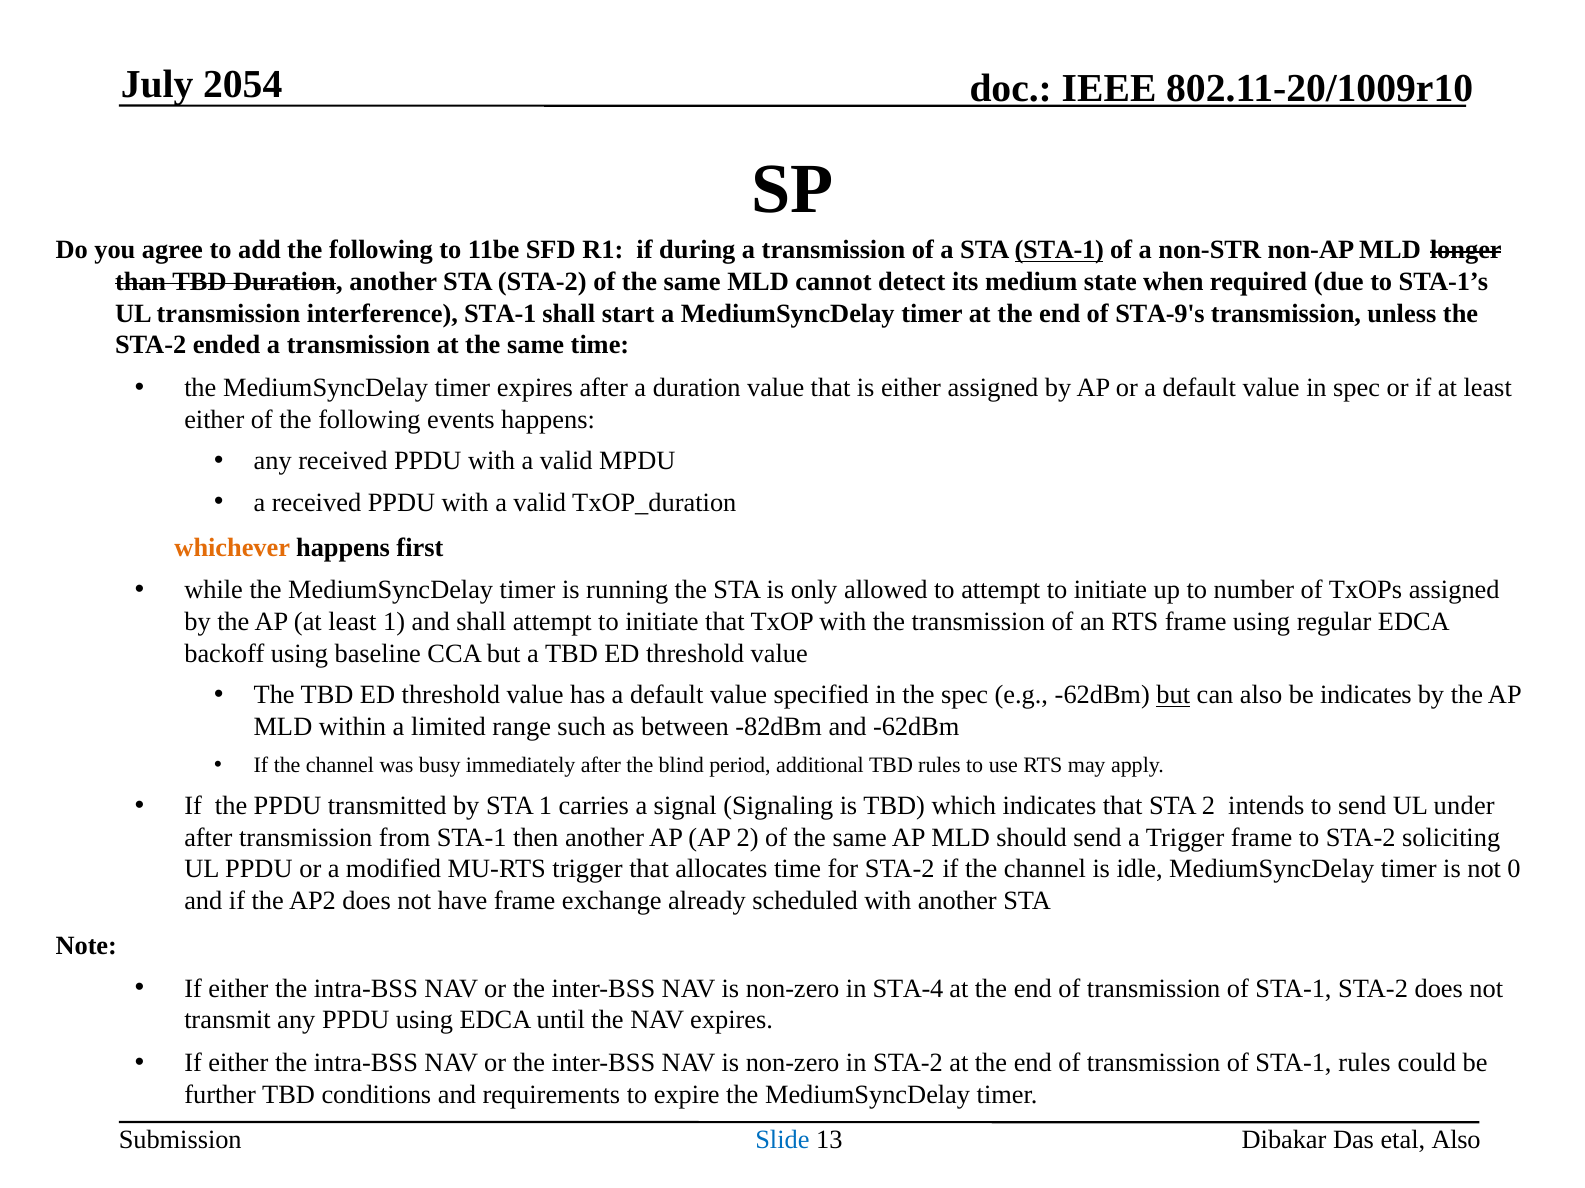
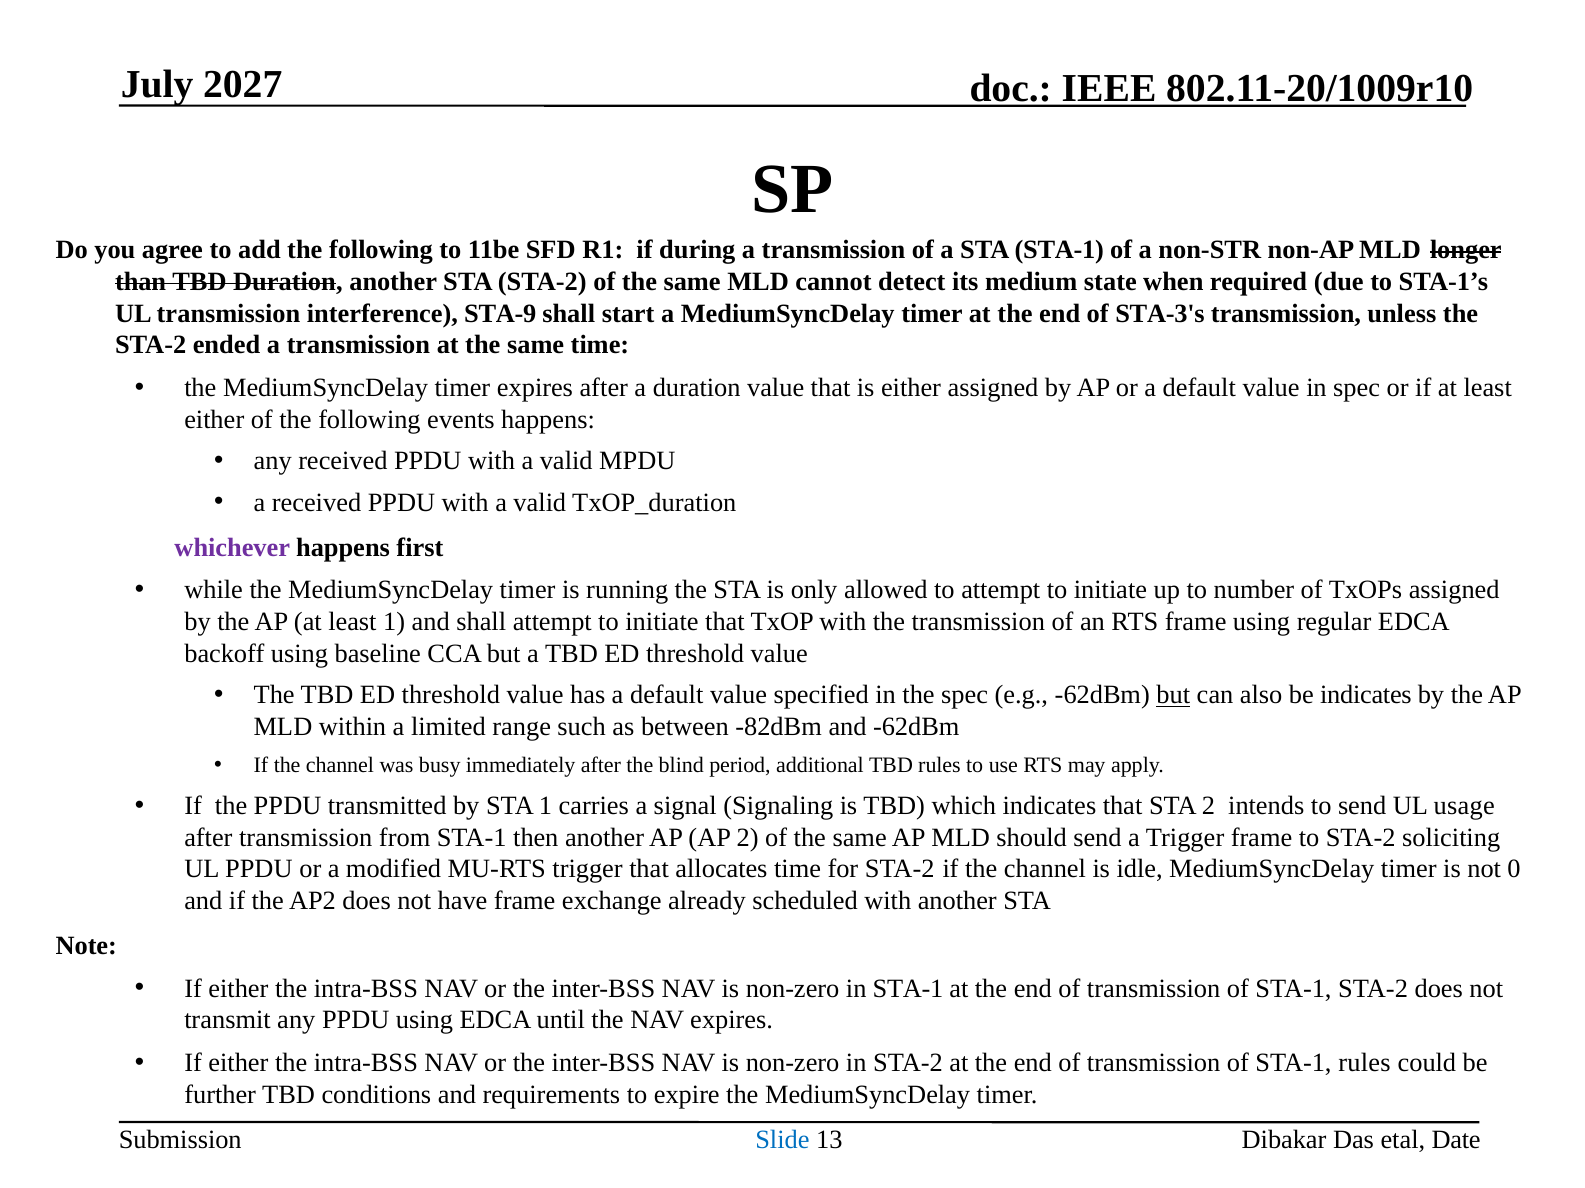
2054: 2054 -> 2027
STA-1 at (1059, 250) underline: present -> none
interference STA-1: STA-1 -> STA-9
STA-9's: STA-9's -> STA-3's
whichever colour: orange -> purple
under: under -> usage
in STA-4: STA-4 -> STA-1
etal Also: Also -> Date
